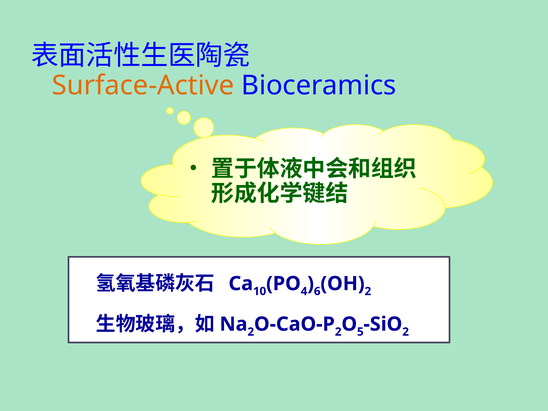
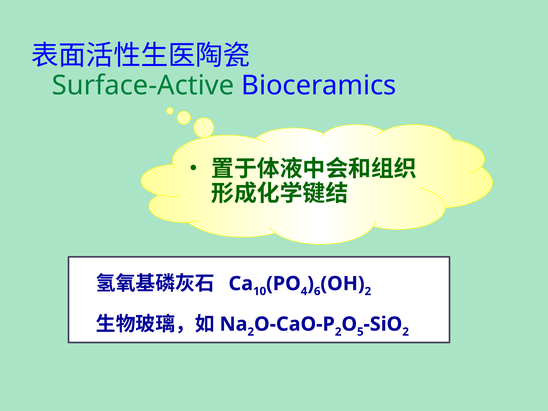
Surface-Active colour: orange -> green
